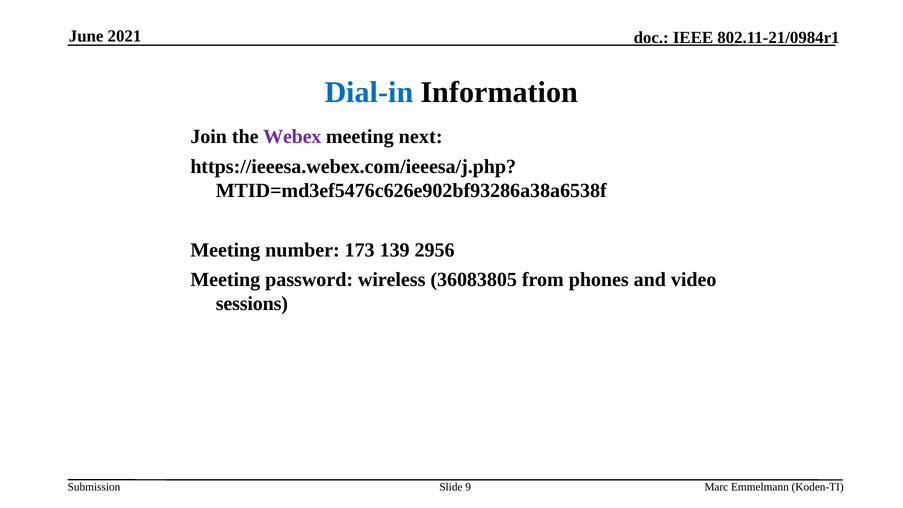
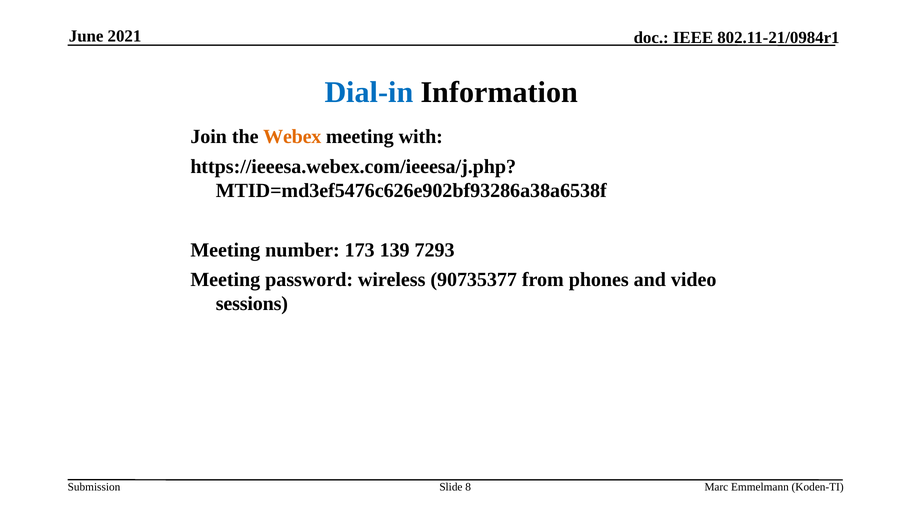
Webex colour: purple -> orange
next: next -> with
2956: 2956 -> 7293
36083805: 36083805 -> 90735377
9: 9 -> 8
